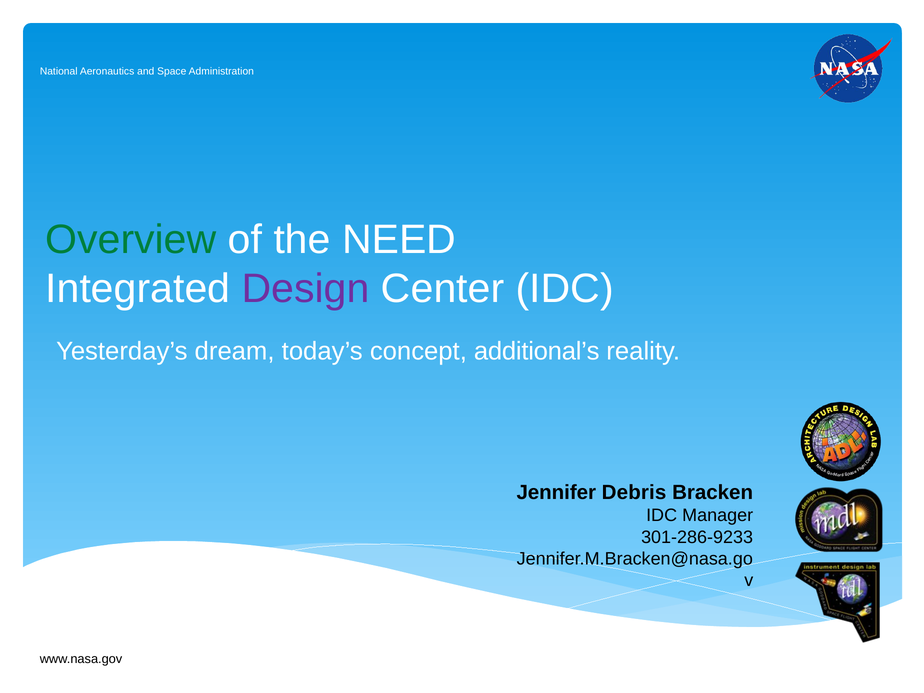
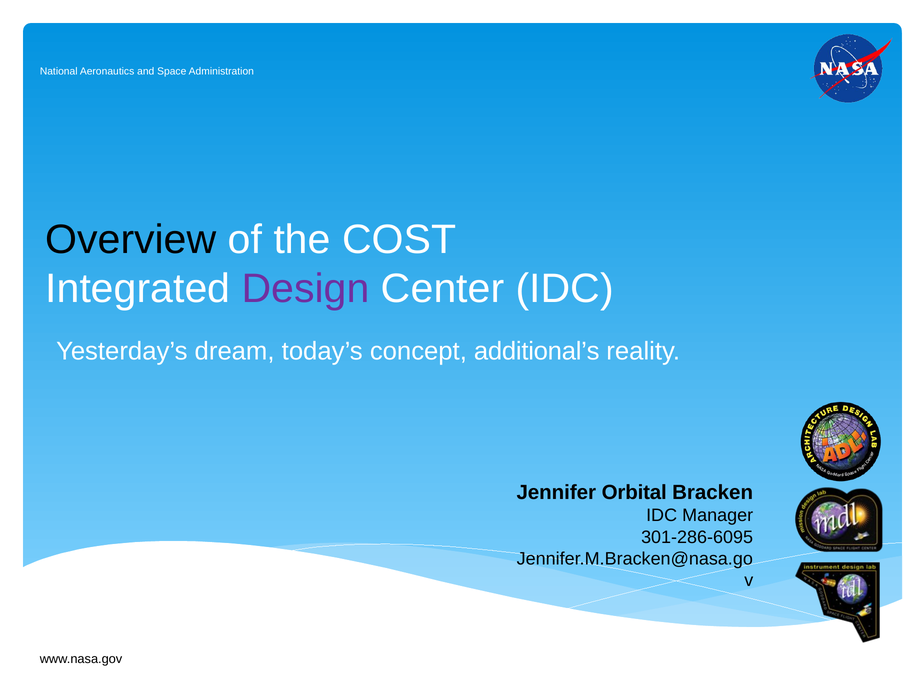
Overview colour: green -> black
the NEED: NEED -> COST
Debris: Debris -> Orbital
301-286-9233: 301-286-9233 -> 301-286-6095
